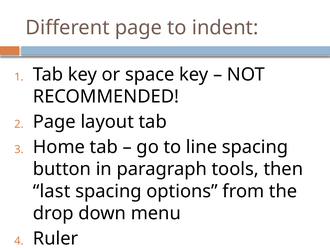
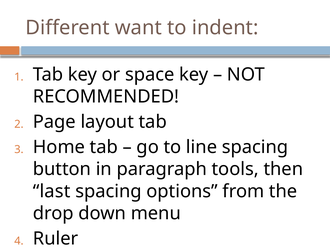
Different page: page -> want
